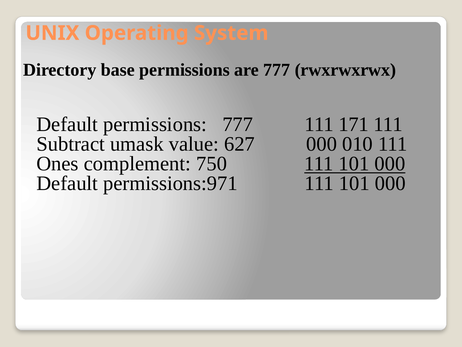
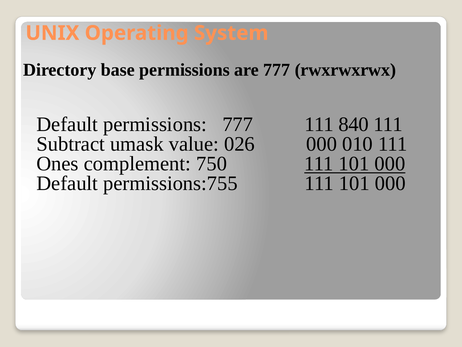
171: 171 -> 840
627: 627 -> 026
permissions:971: permissions:971 -> permissions:755
